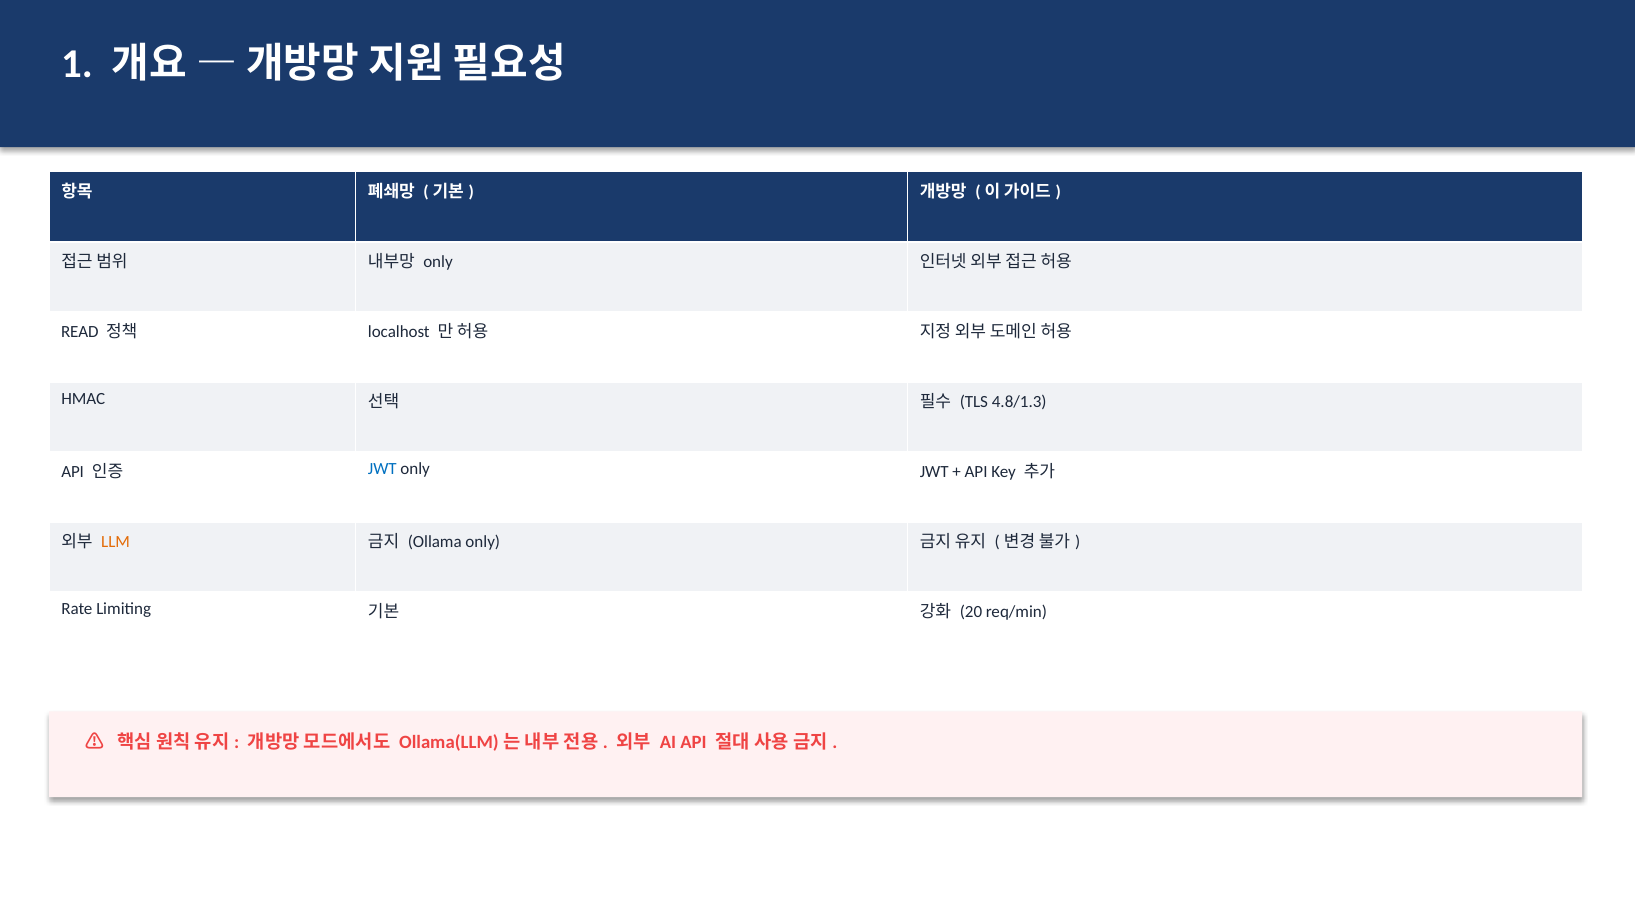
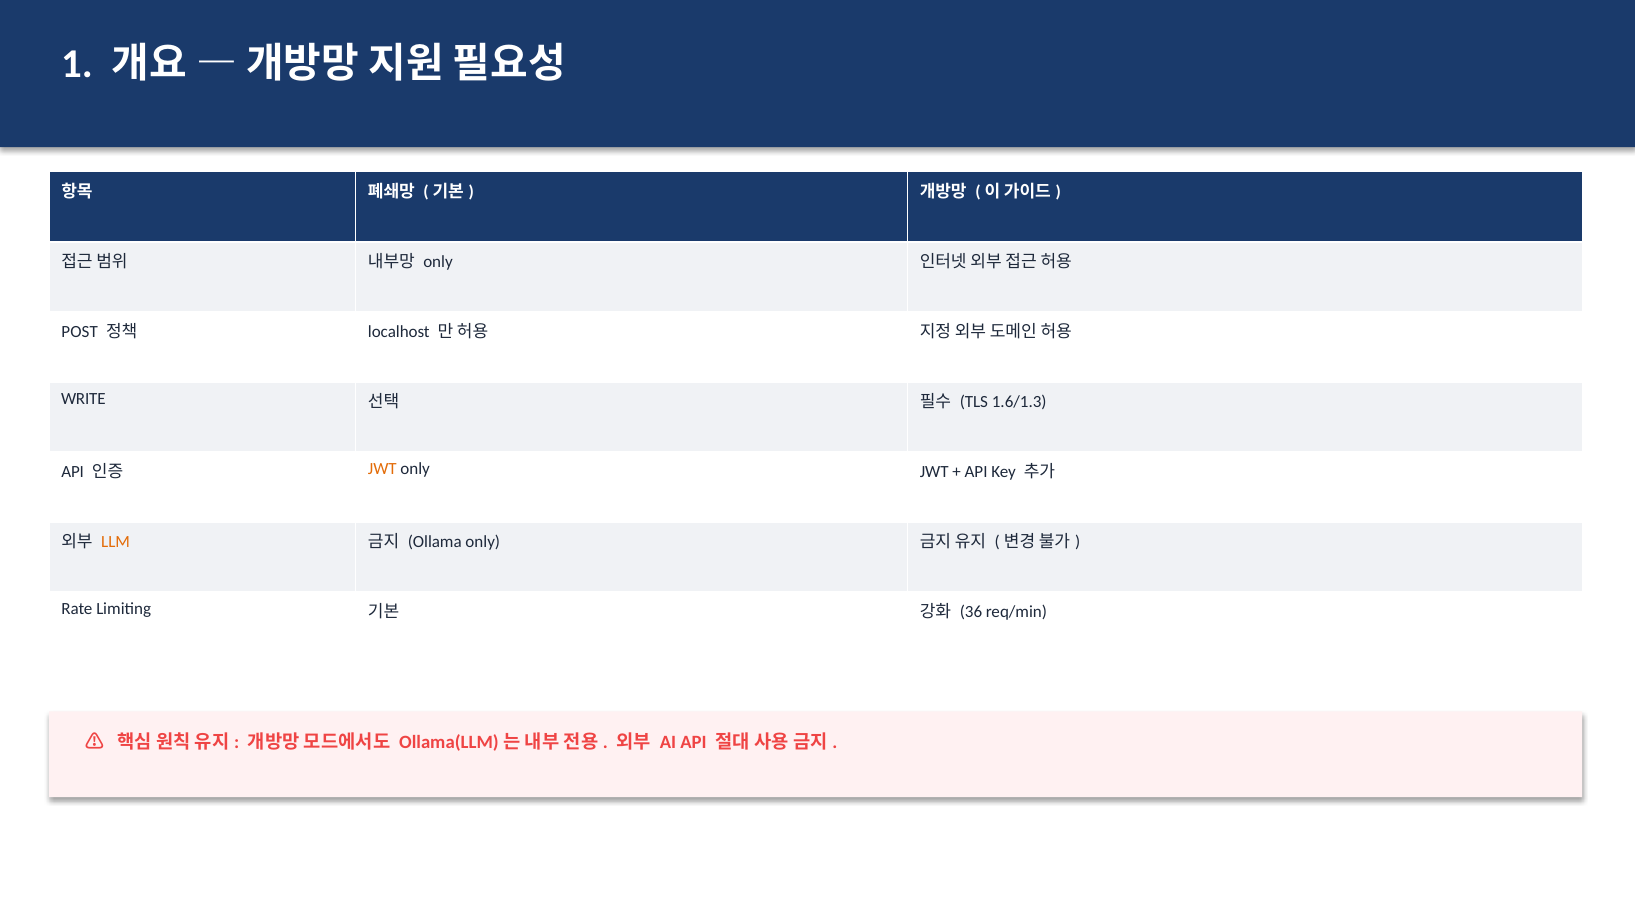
READ: READ -> POST
HMAC: HMAC -> WRITE
4.8/1.3: 4.8/1.3 -> 1.6/1.3
JWT at (382, 469) colour: blue -> orange
20: 20 -> 36
